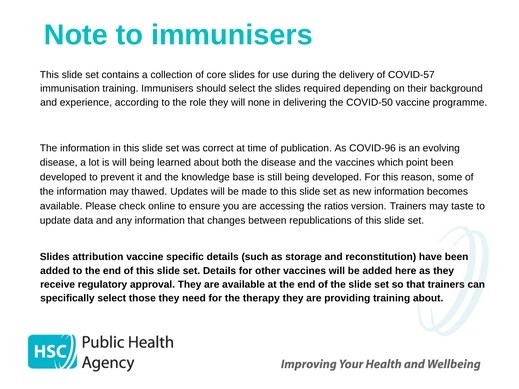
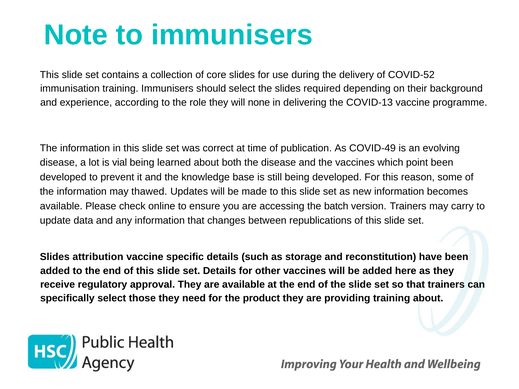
COVID-57: COVID-57 -> COVID-52
COVID-50: COVID-50 -> COVID-13
COVID-96: COVID-96 -> COVID-49
is will: will -> vial
ratios: ratios -> batch
taste: taste -> carry
therapy: therapy -> product
